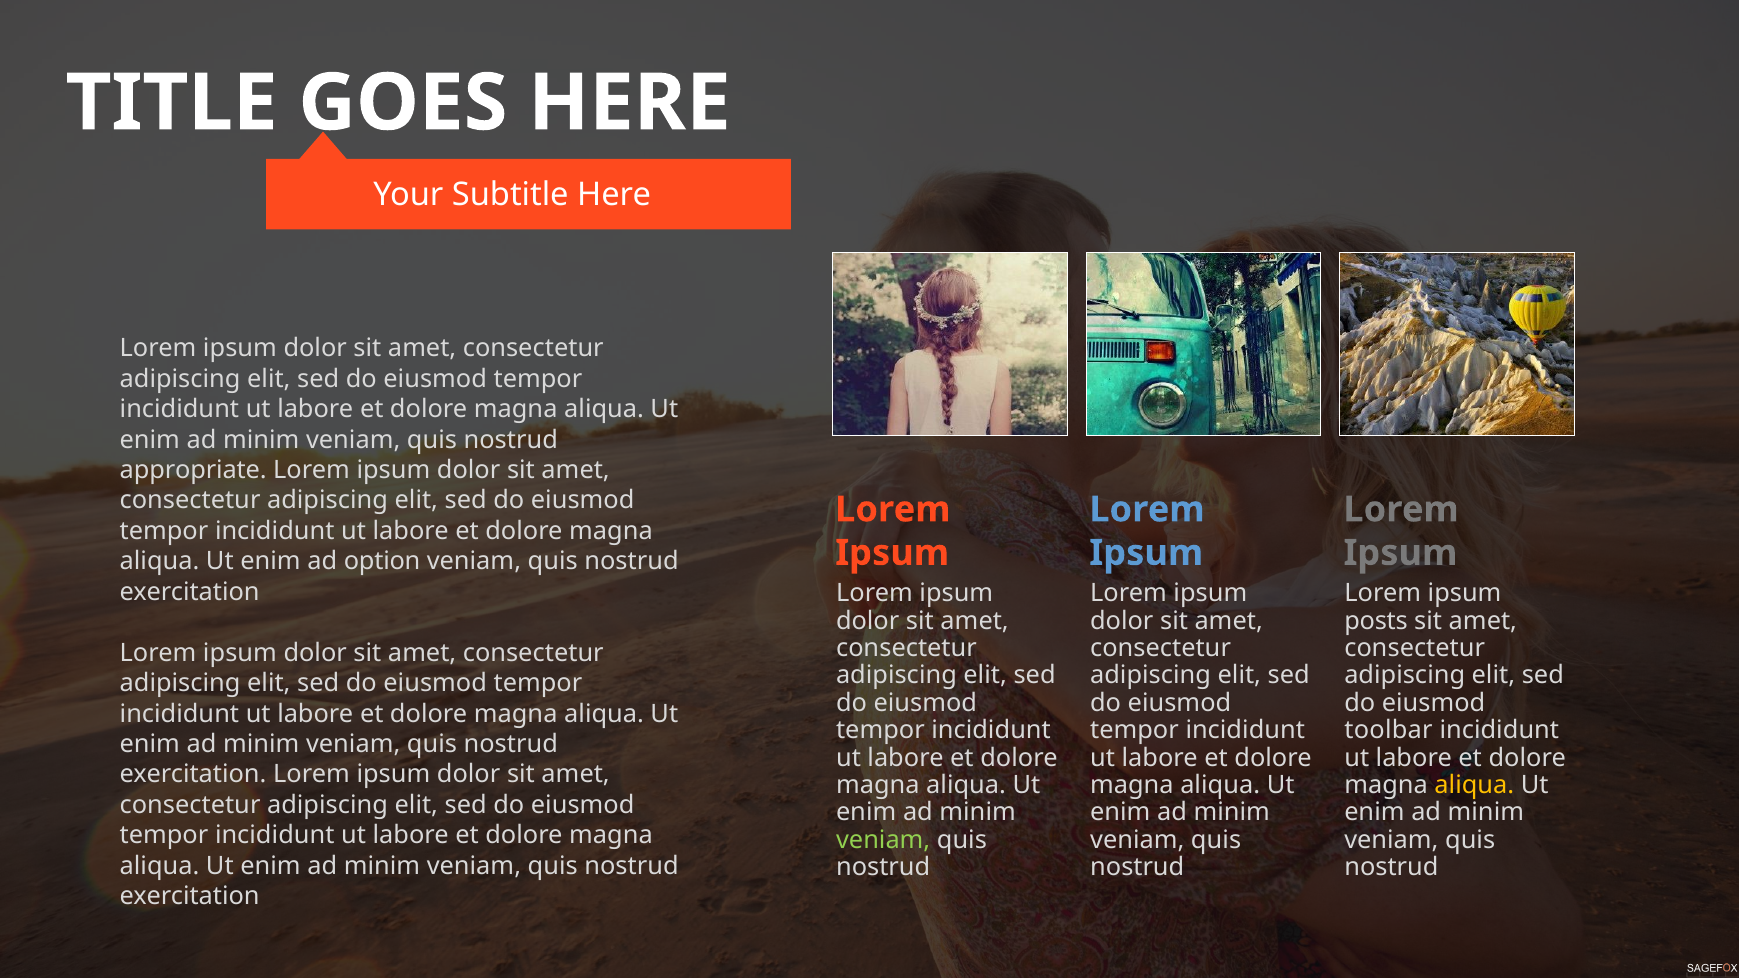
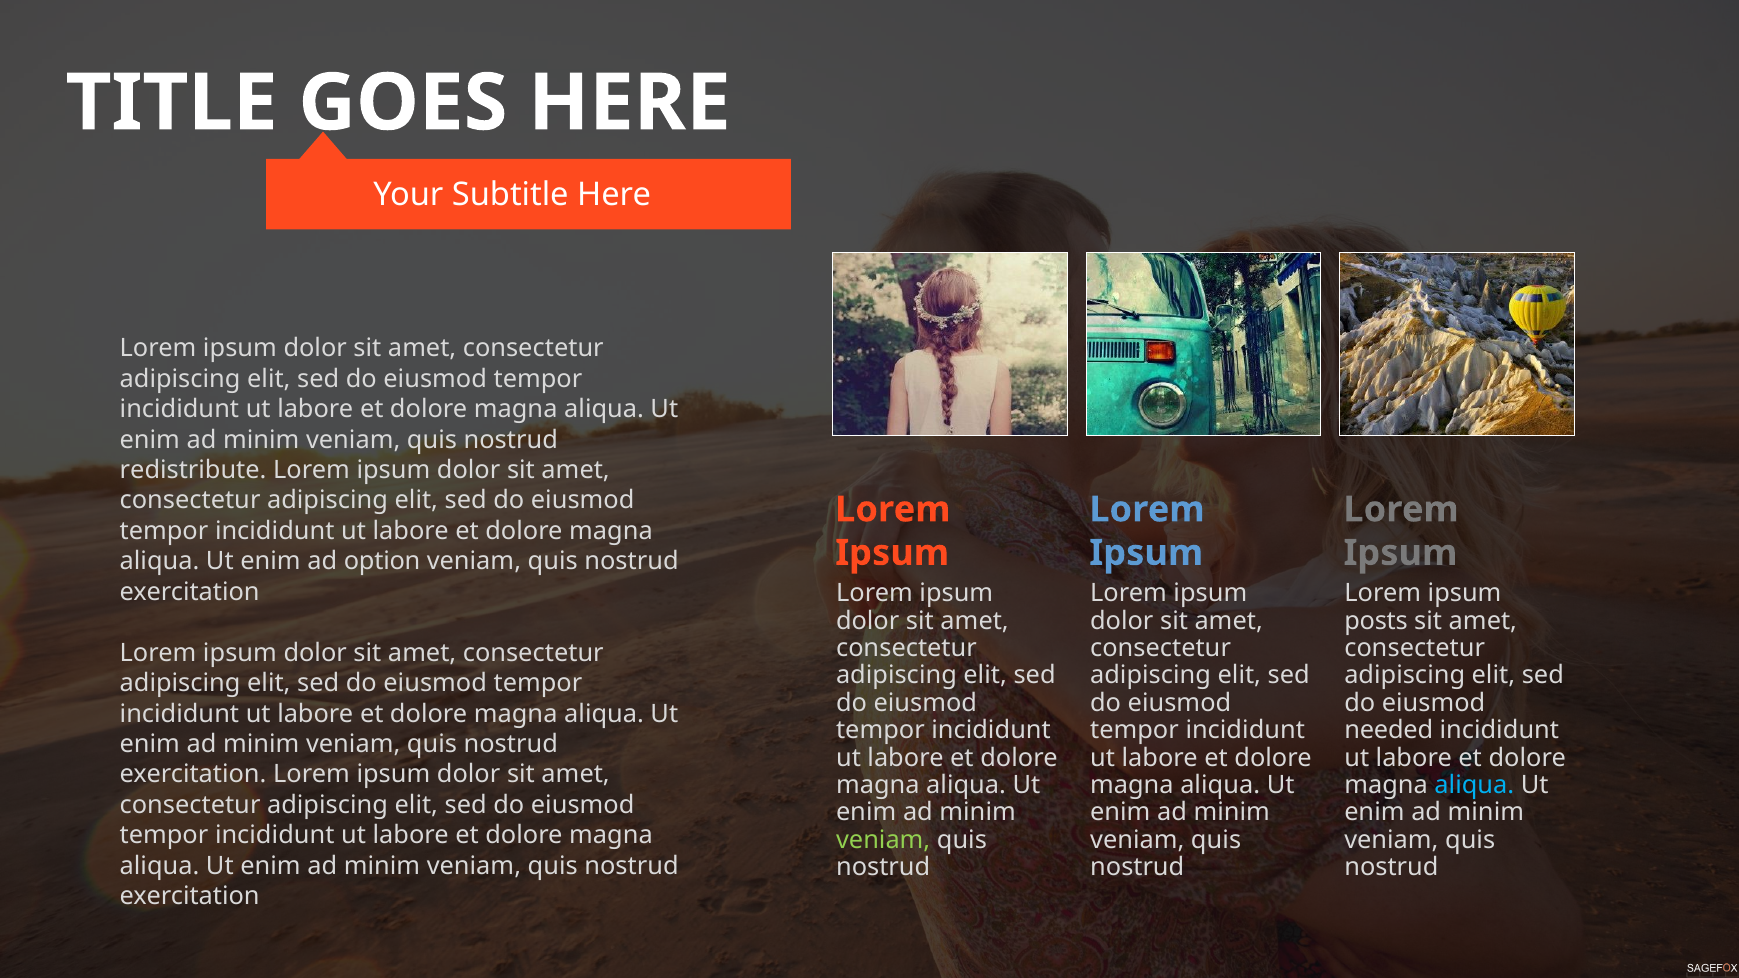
appropriate: appropriate -> redistribute
toolbar: toolbar -> needed
aliqua at (1474, 785) colour: yellow -> light blue
